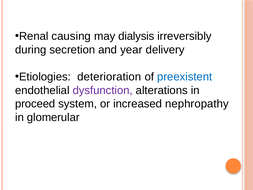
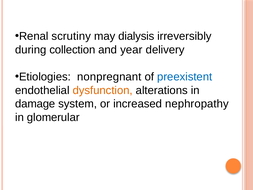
causing: causing -> scrutiny
secretion: secretion -> collection
deterioration: deterioration -> nonpregnant
dysfunction colour: purple -> orange
proceed: proceed -> damage
